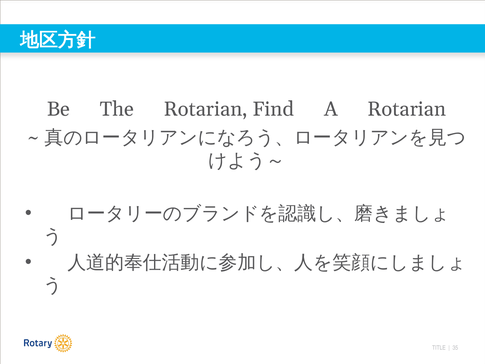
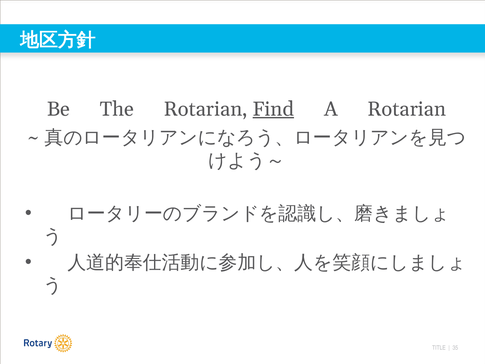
Find underline: none -> present
